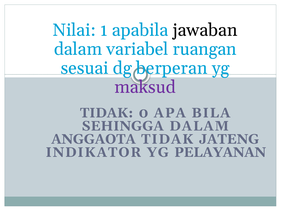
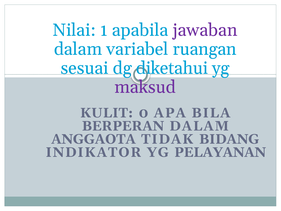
jawaban colour: black -> purple
berperan: berperan -> diketahui
TIDAK at (107, 113): TIDAK -> KULIT
SEHINGGA: SEHINGGA -> BERPERAN
JATENG: JATENG -> BIDANG
